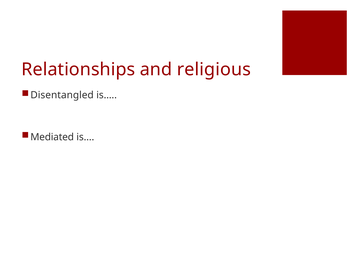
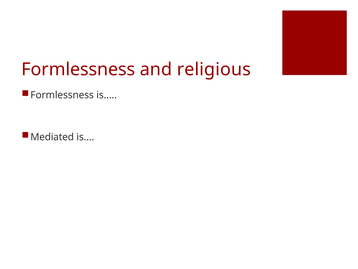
Relationships at (78, 69): Relationships -> Formlessness
Disentangled at (62, 95): Disentangled -> Formlessness
